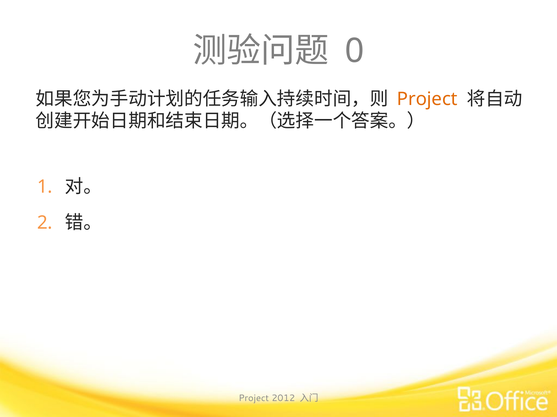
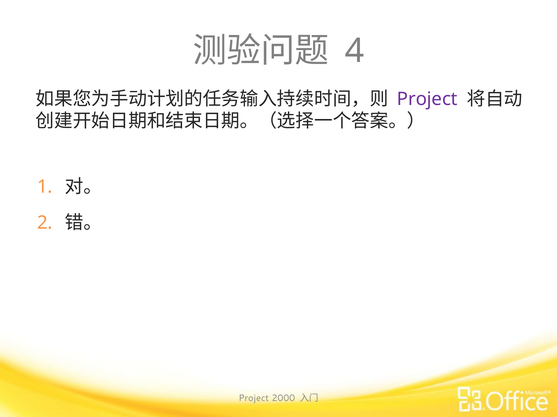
0: 0 -> 4
Project at (427, 99) colour: orange -> purple
2012: 2012 -> 2000
